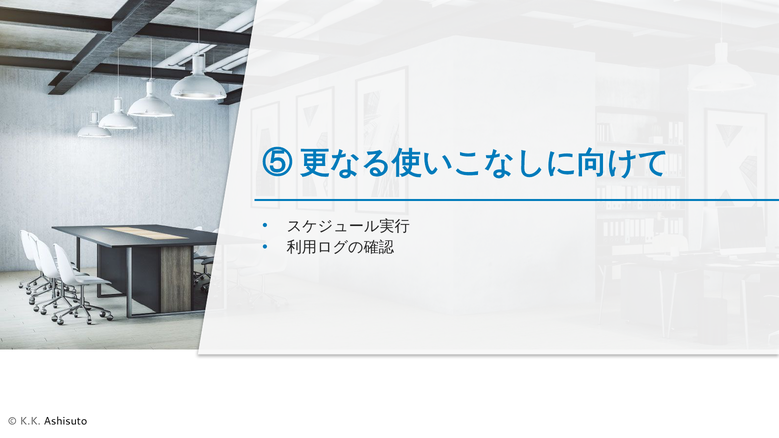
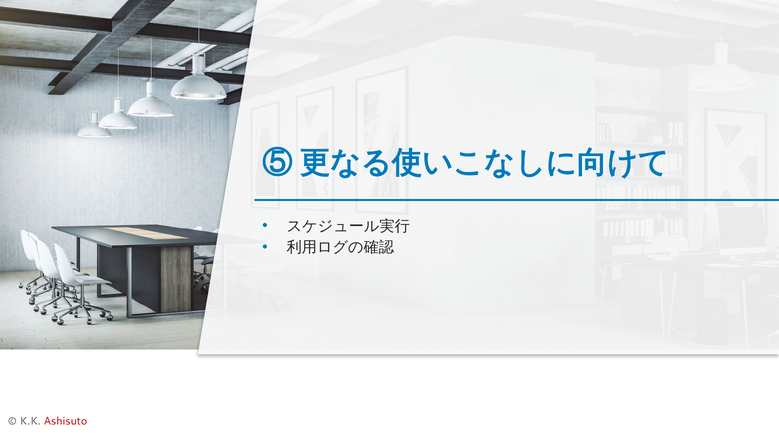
Ashisuto colour: black -> red
